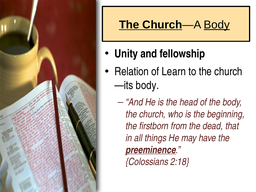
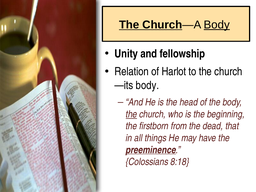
Learn: Learn -> Harlot
the at (131, 114) underline: none -> present
2:18: 2:18 -> 8:18
